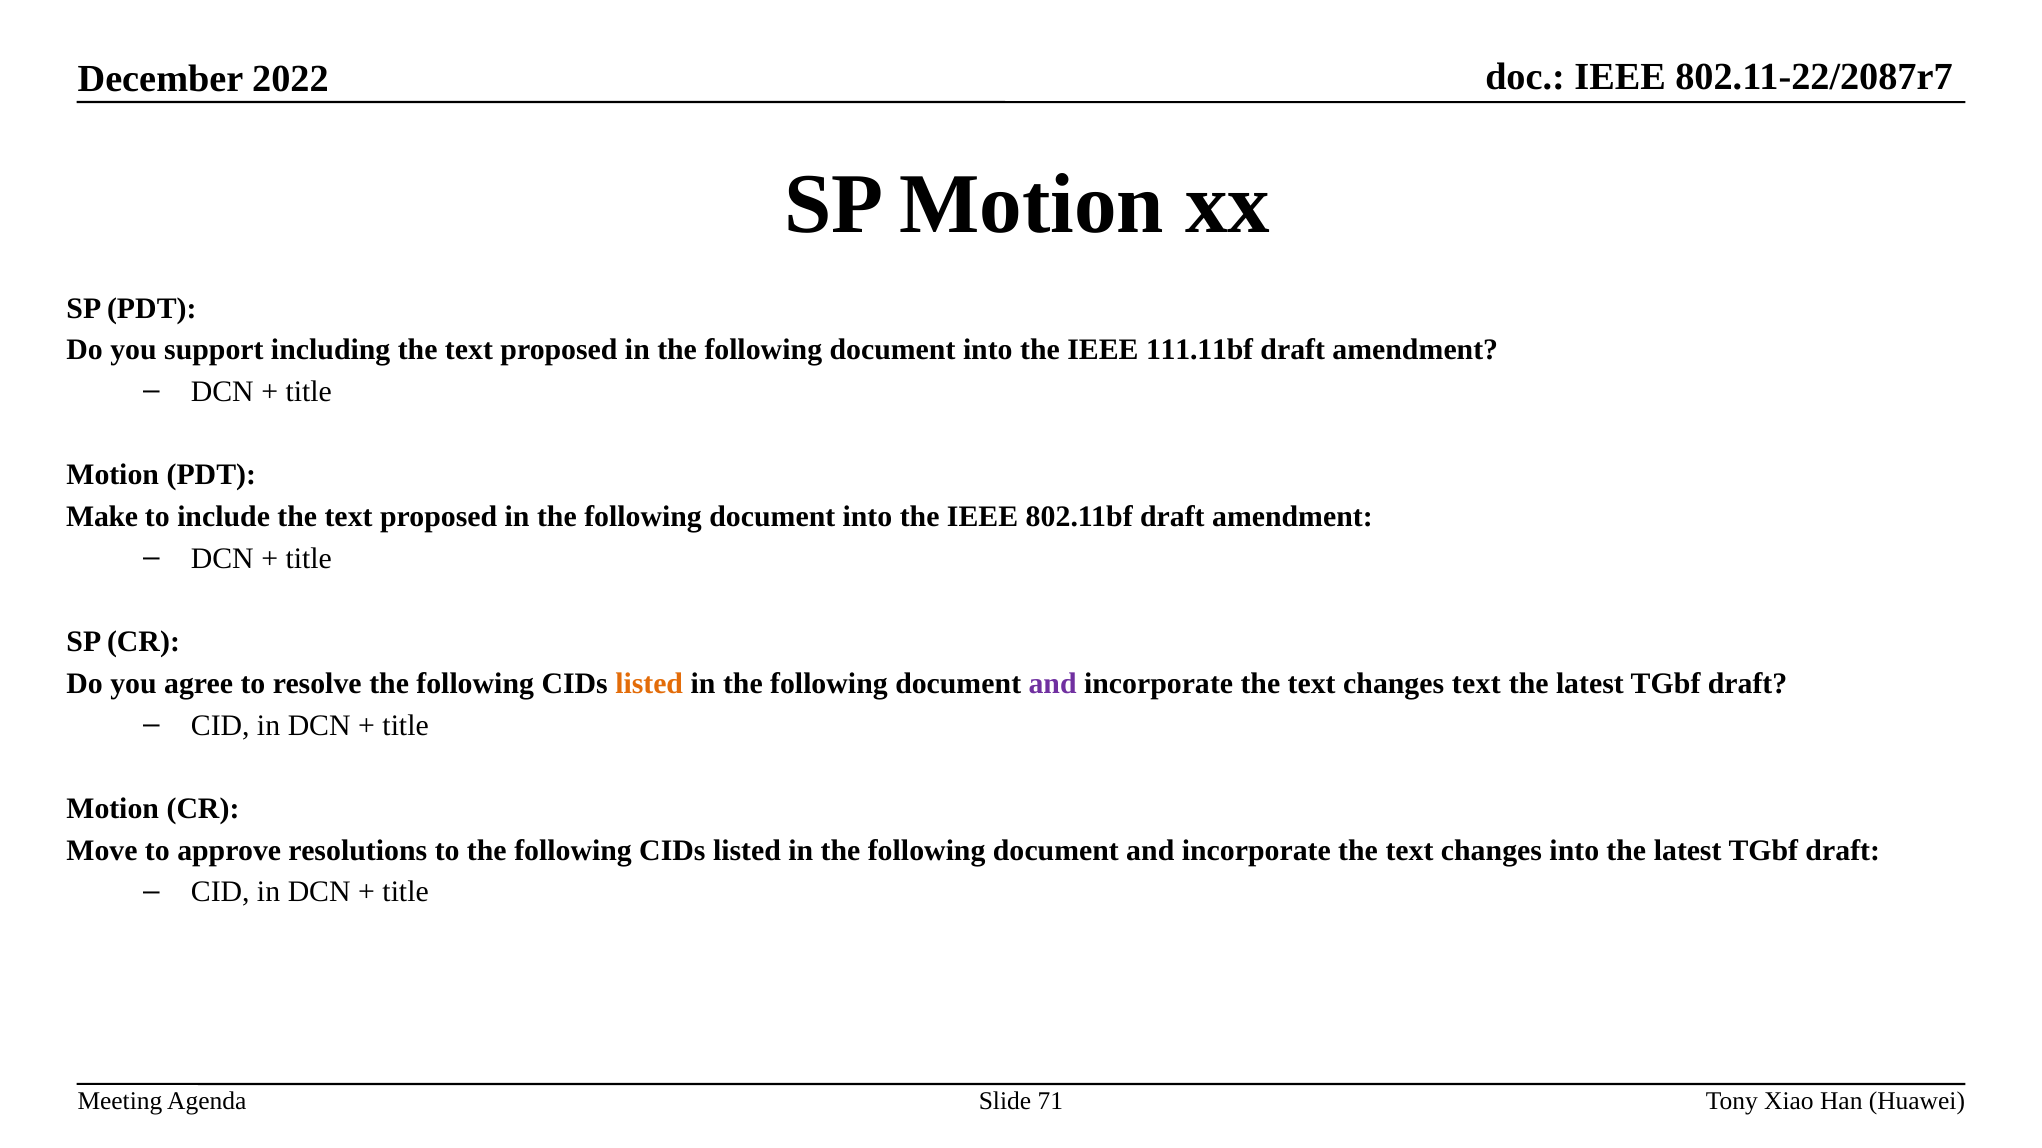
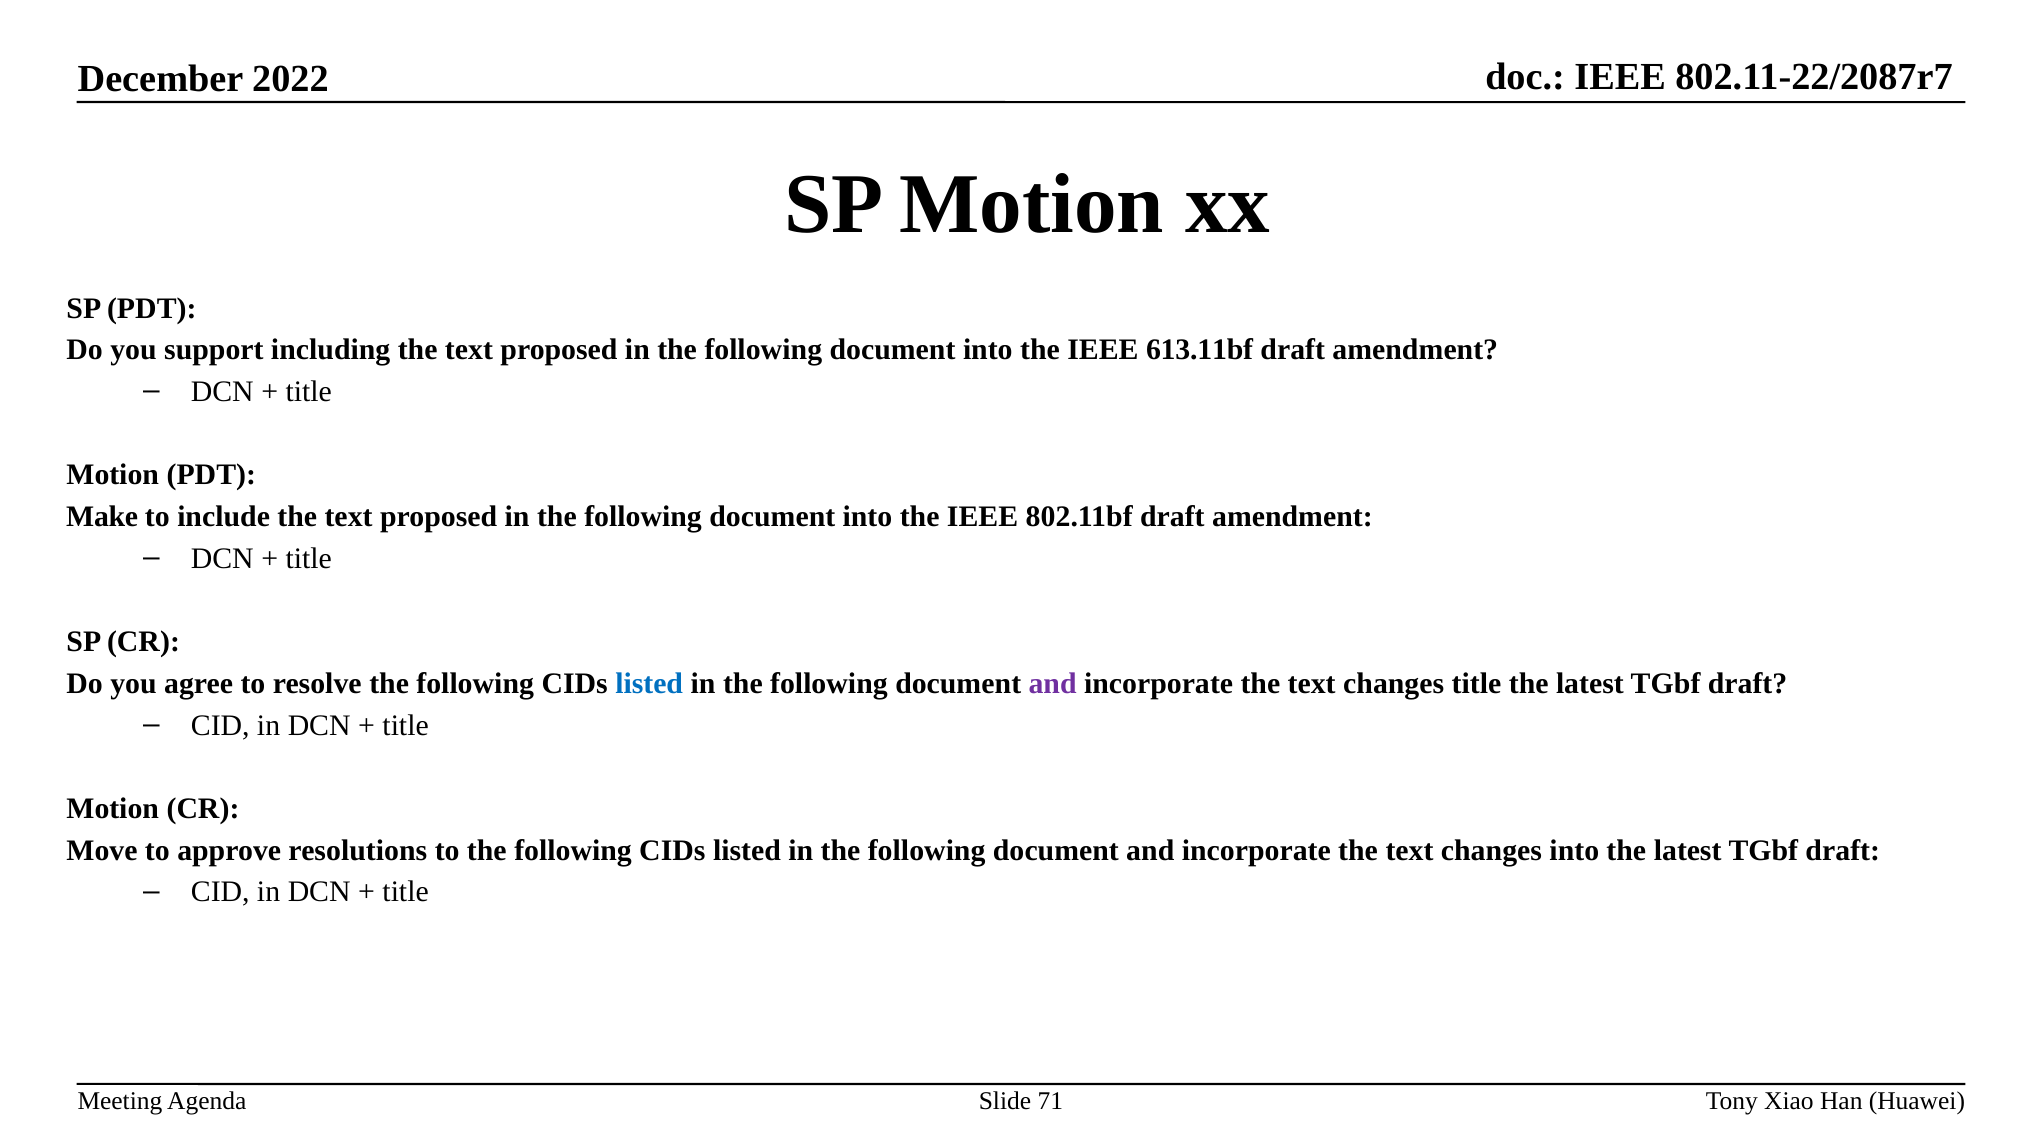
111.11bf: 111.11bf -> 613.11bf
listed at (649, 684) colour: orange -> blue
changes text: text -> title
